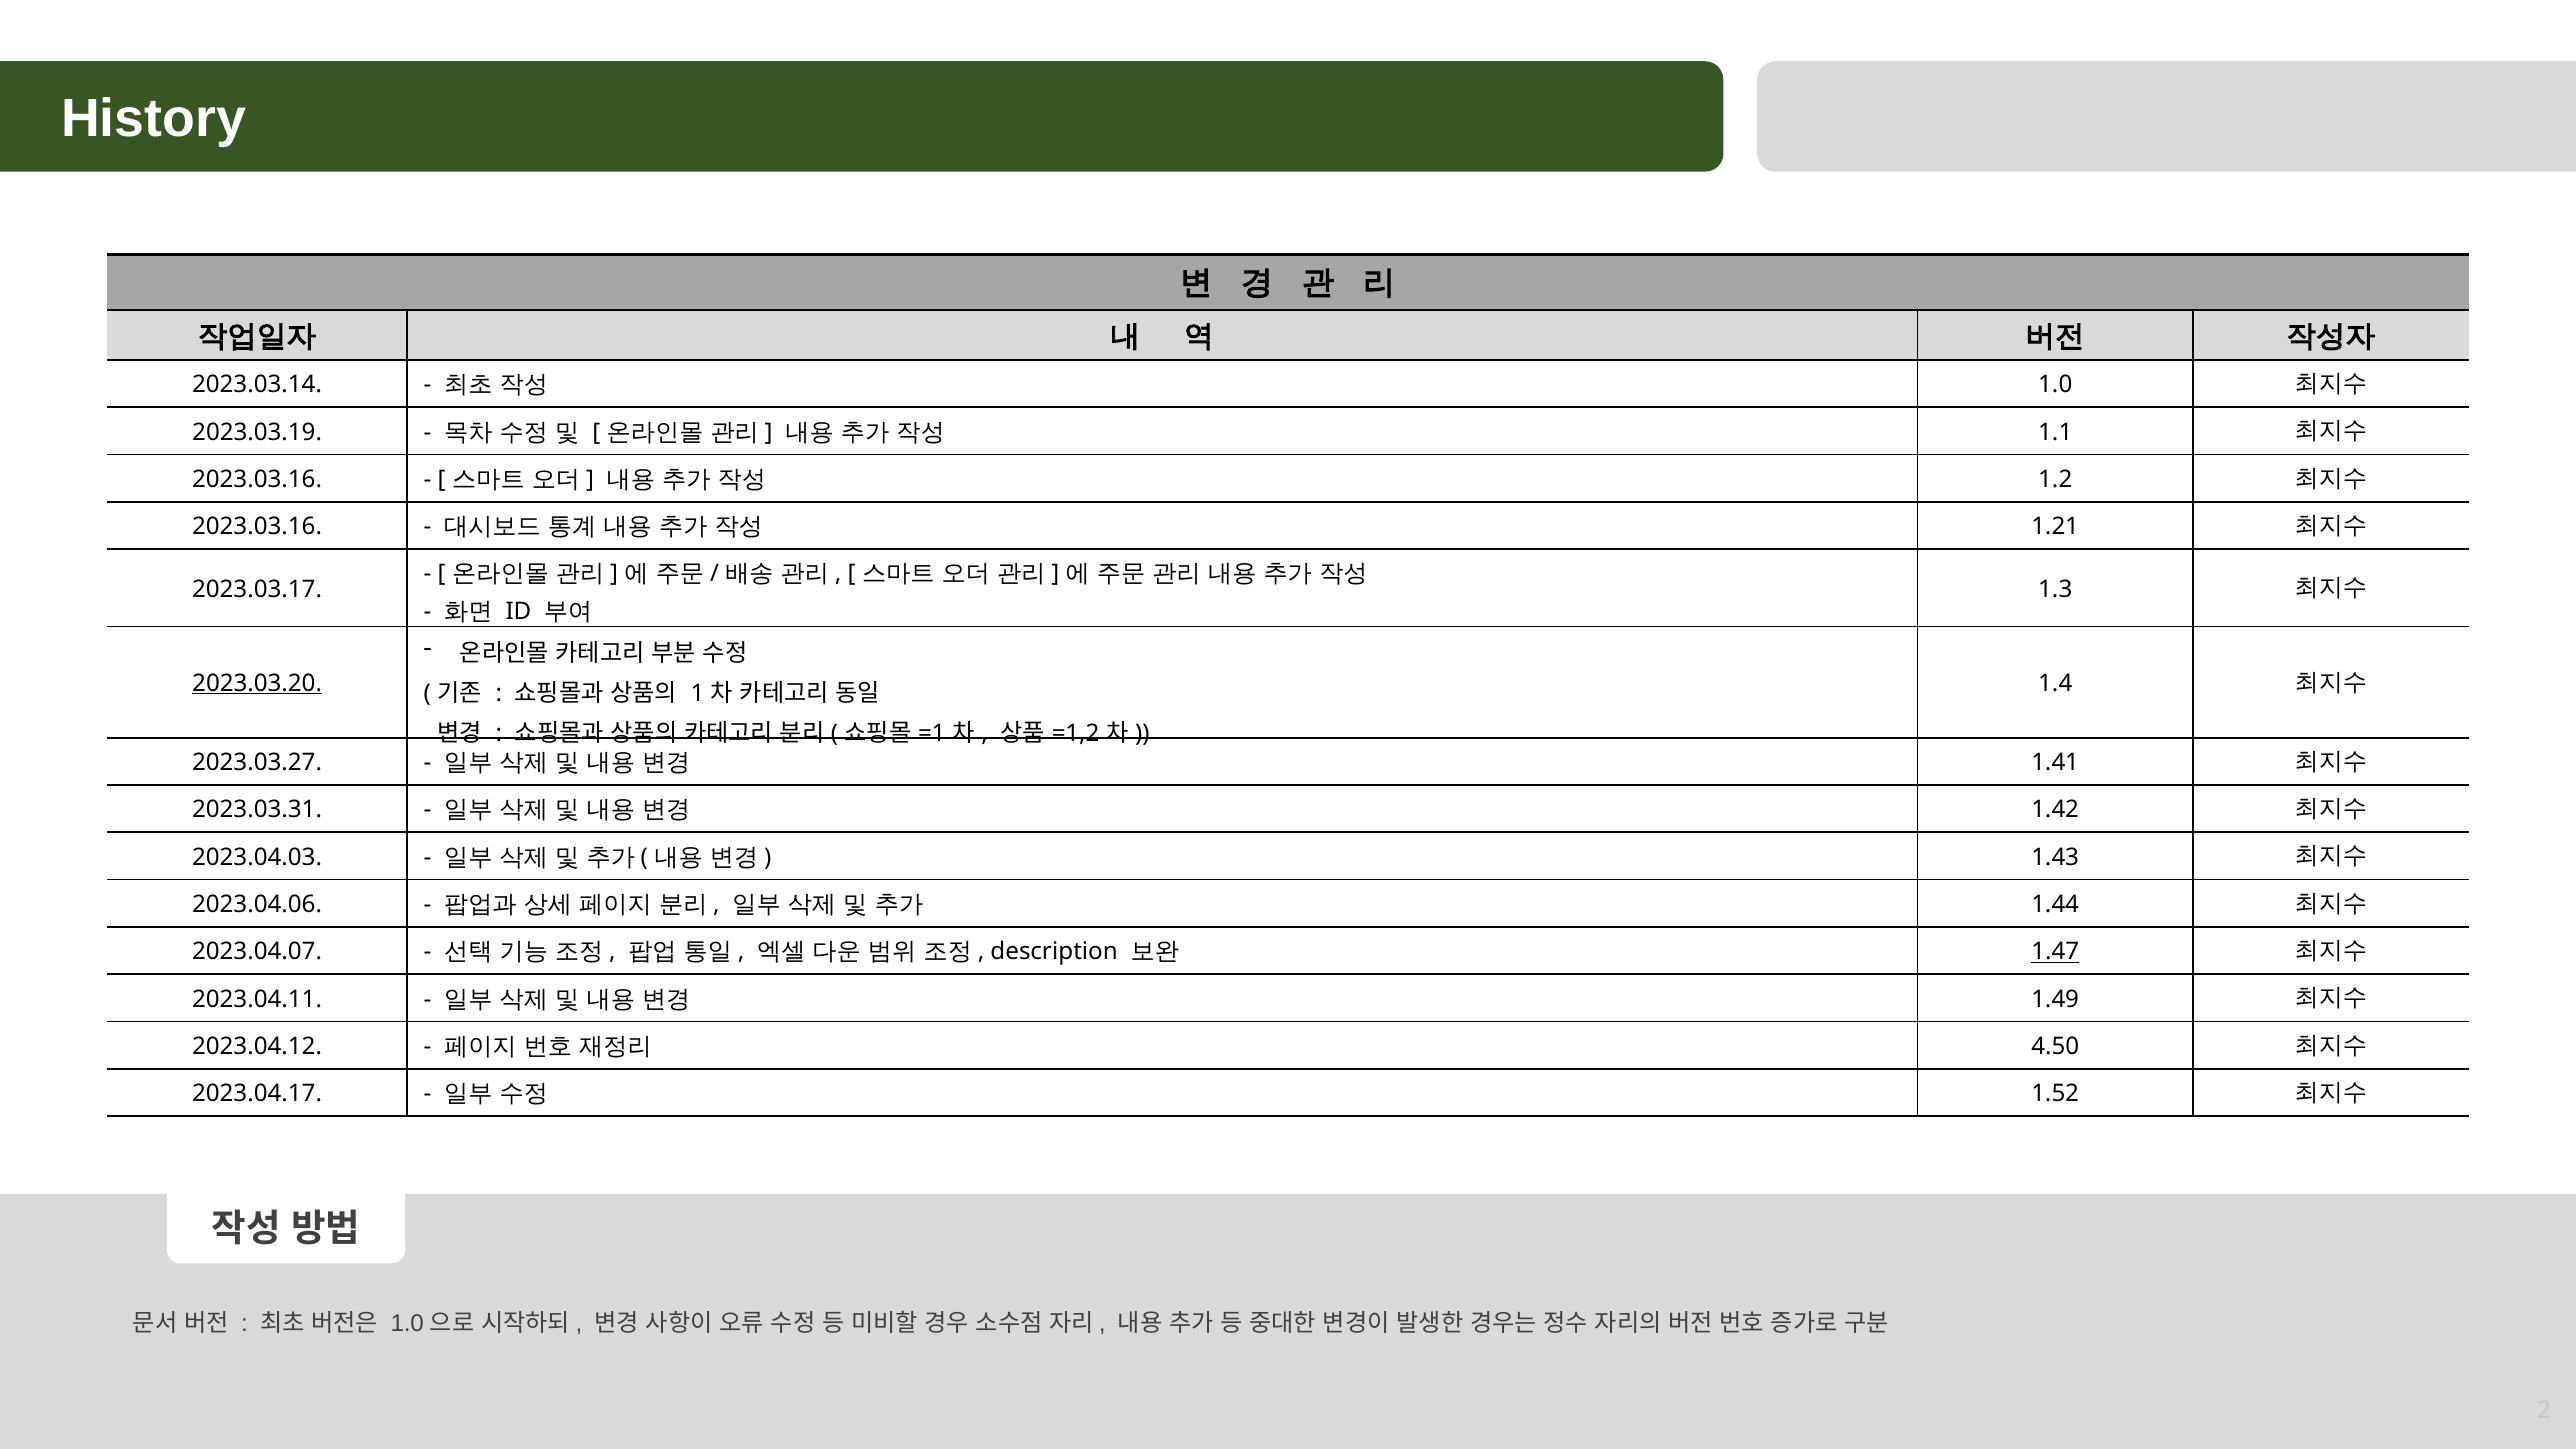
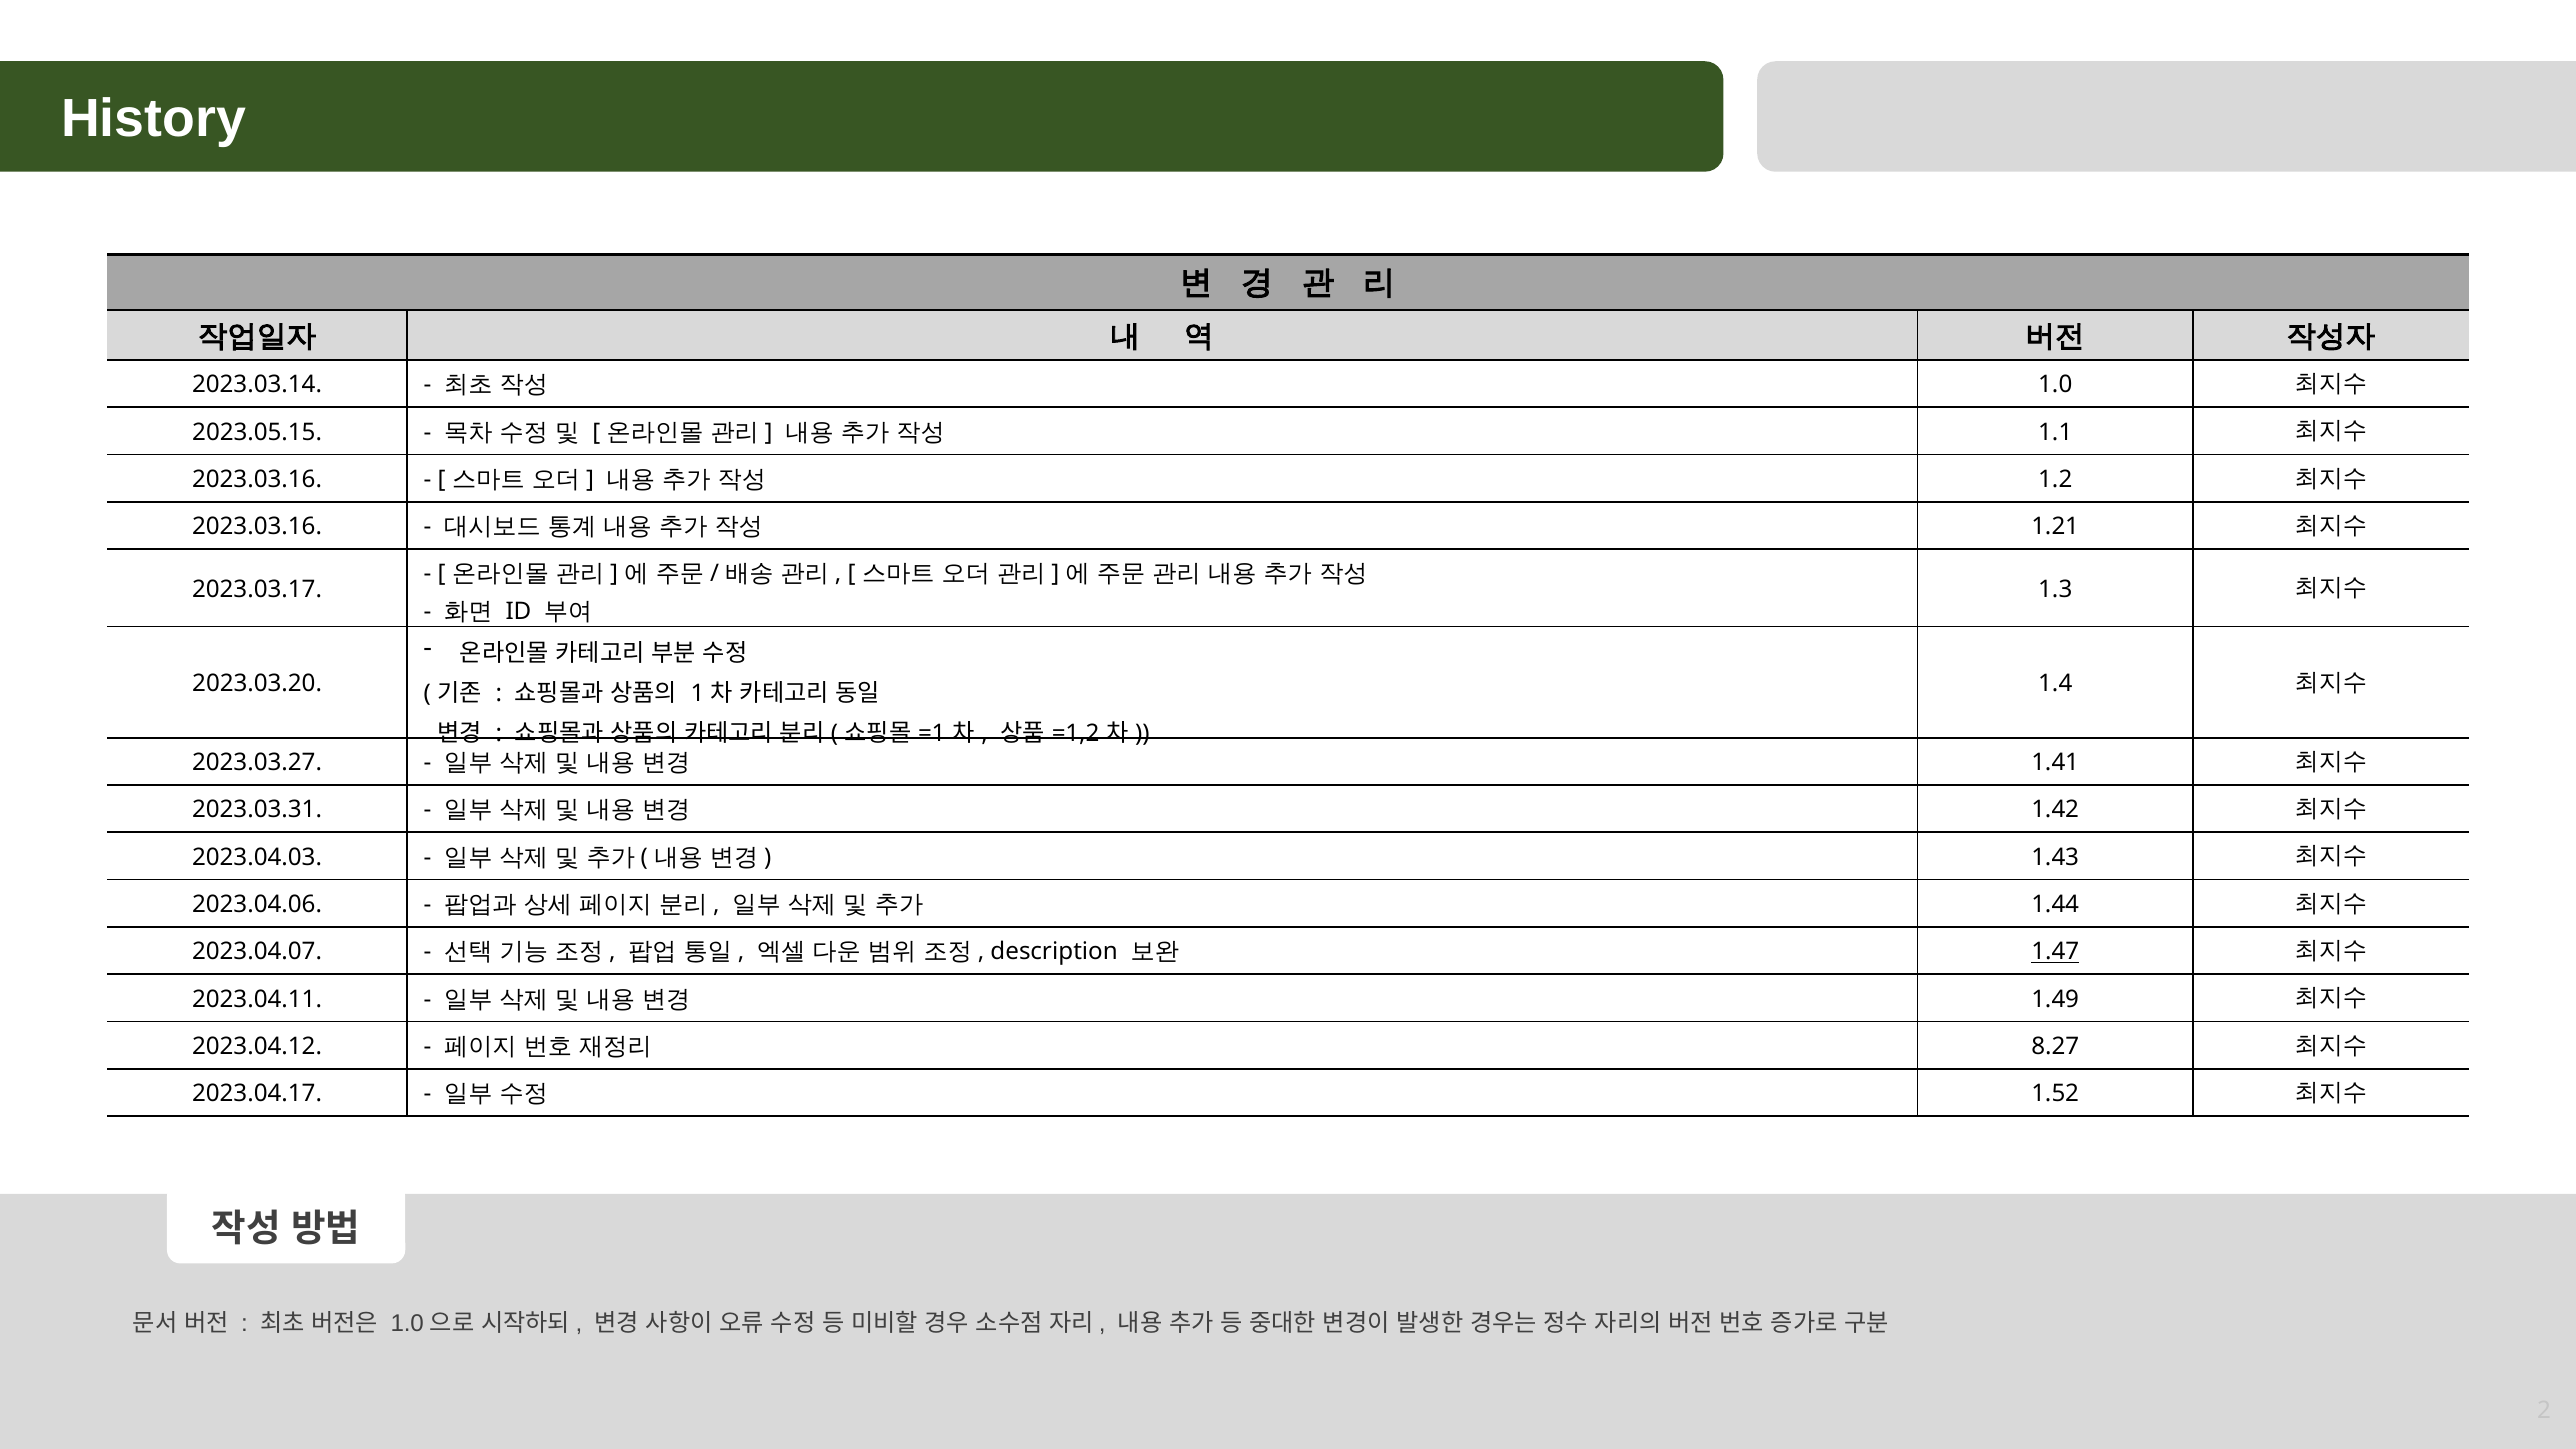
2023.03.19: 2023.03.19 -> 2023.05.15
2023.03.20 underline: present -> none
4.50: 4.50 -> 8.27
